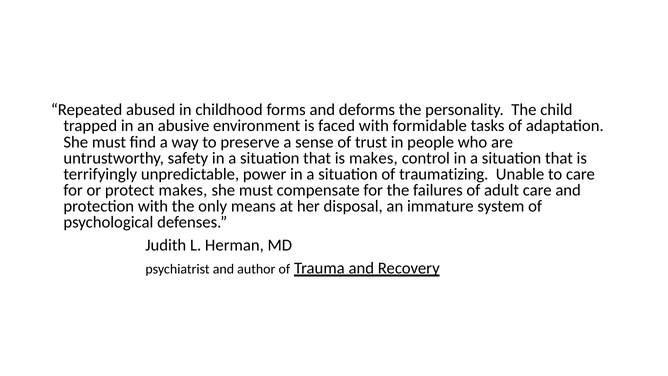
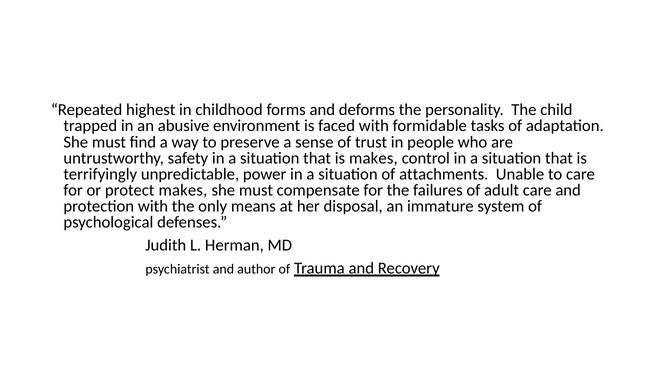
abused: abused -> highest
traumatizing: traumatizing -> attachments
